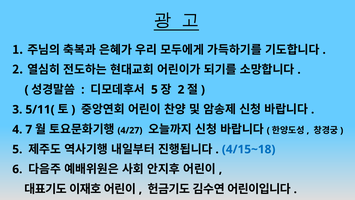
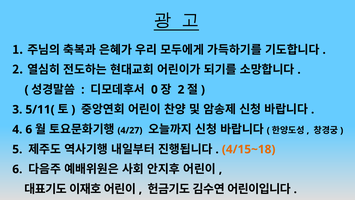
5 at (154, 90): 5 -> 0
4 7: 7 -> 6
4/15~18 colour: blue -> orange
